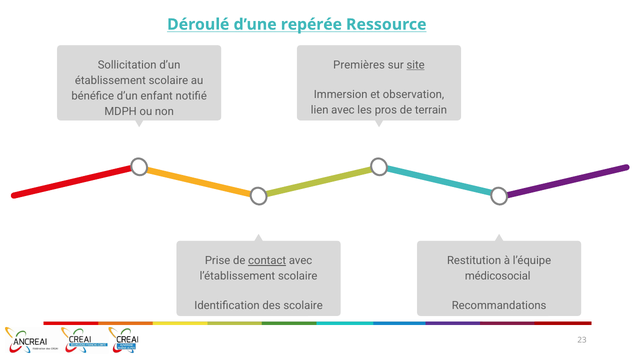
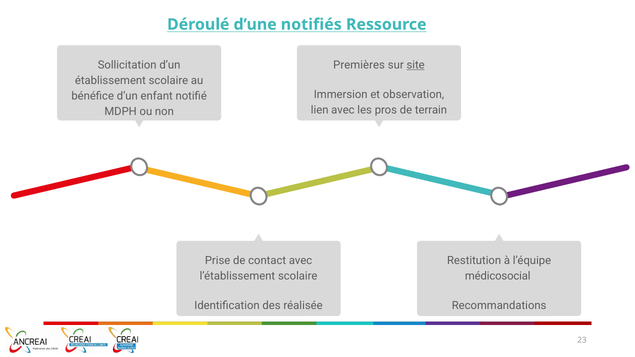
repérée: repérée -> notifiés
contact underline: present -> none
des scolaire: scolaire -> réalisée
